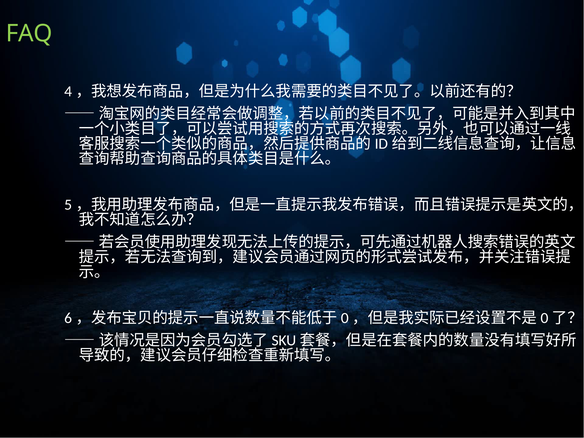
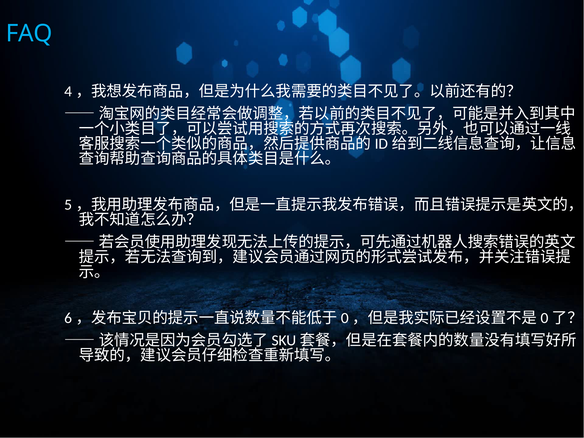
FAQ colour: light green -> light blue
